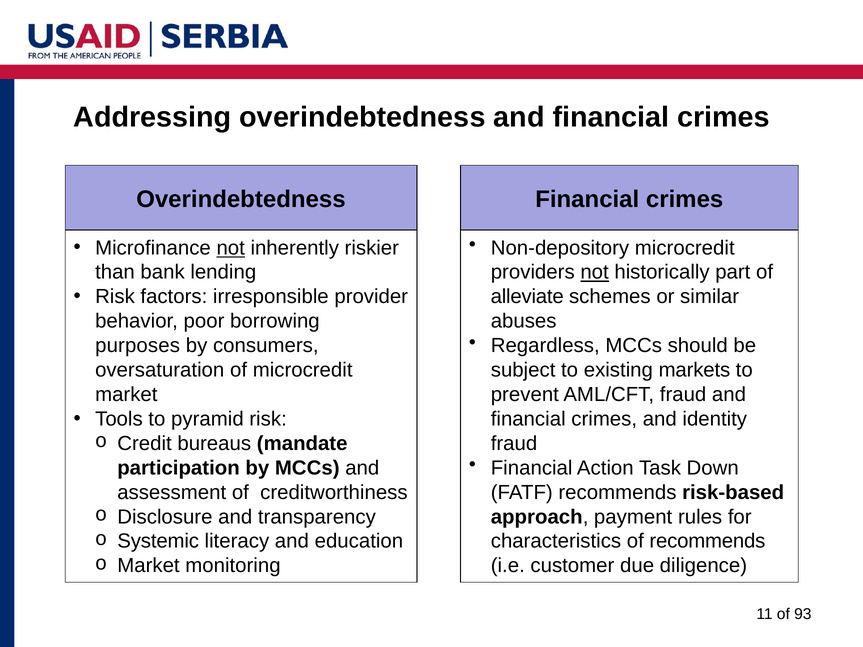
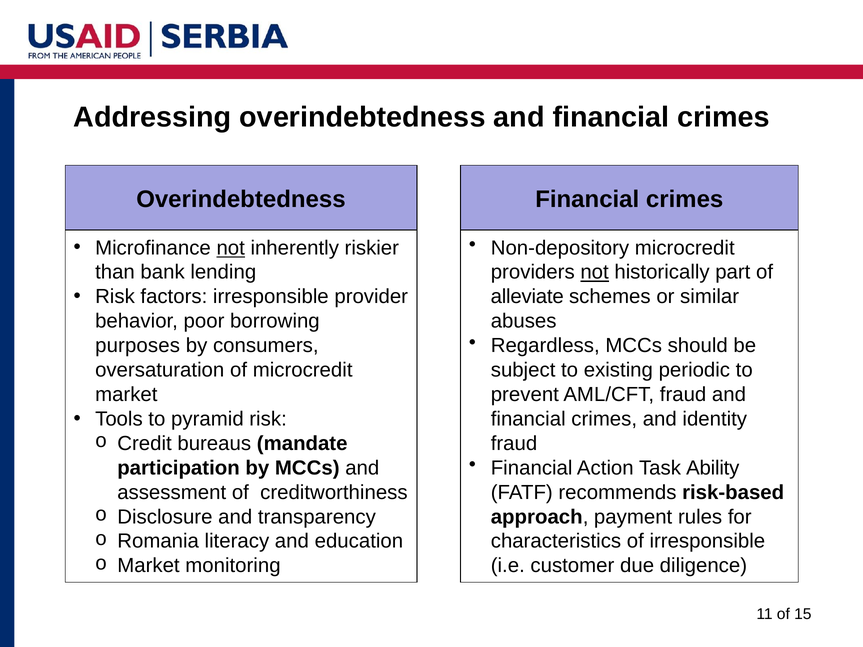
markets: markets -> periodic
Down: Down -> Ability
Systemic: Systemic -> Romania
of recommends: recommends -> irresponsible
93: 93 -> 15
